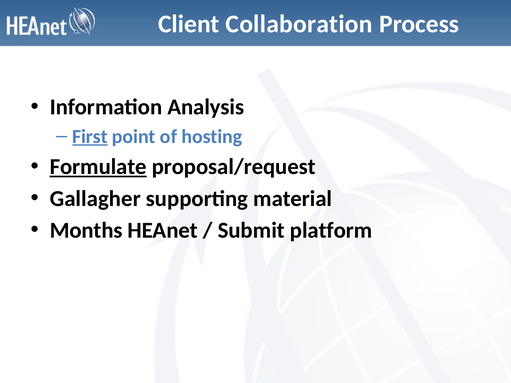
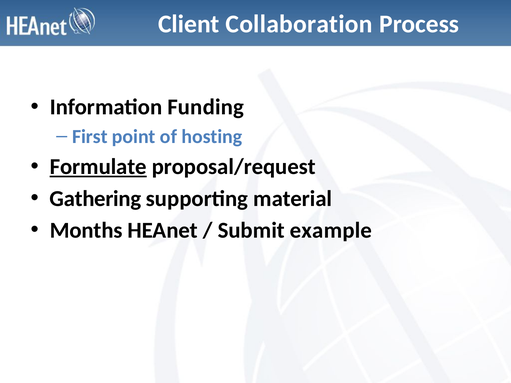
Analysis: Analysis -> Funding
First underline: present -> none
Gallagher: Gallagher -> Gathering
platform: platform -> example
